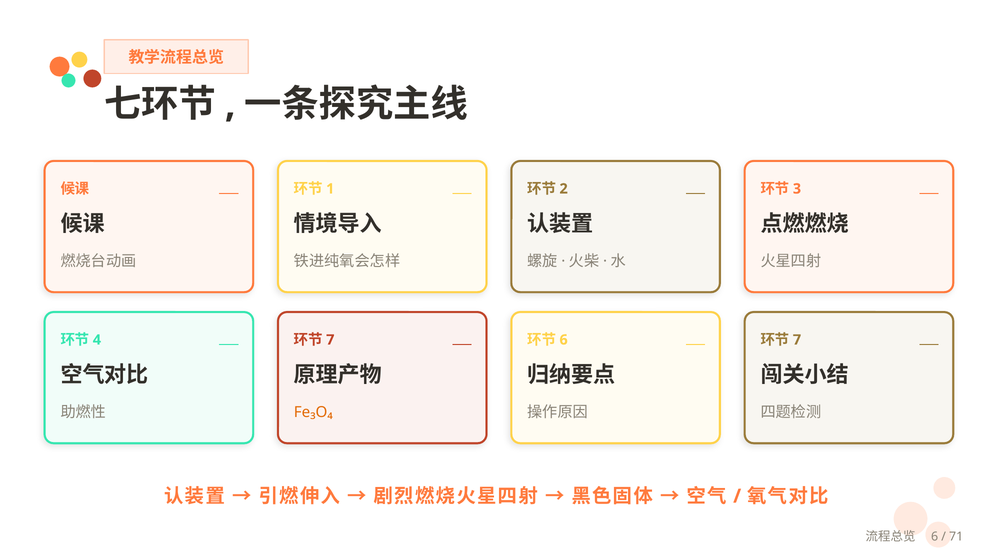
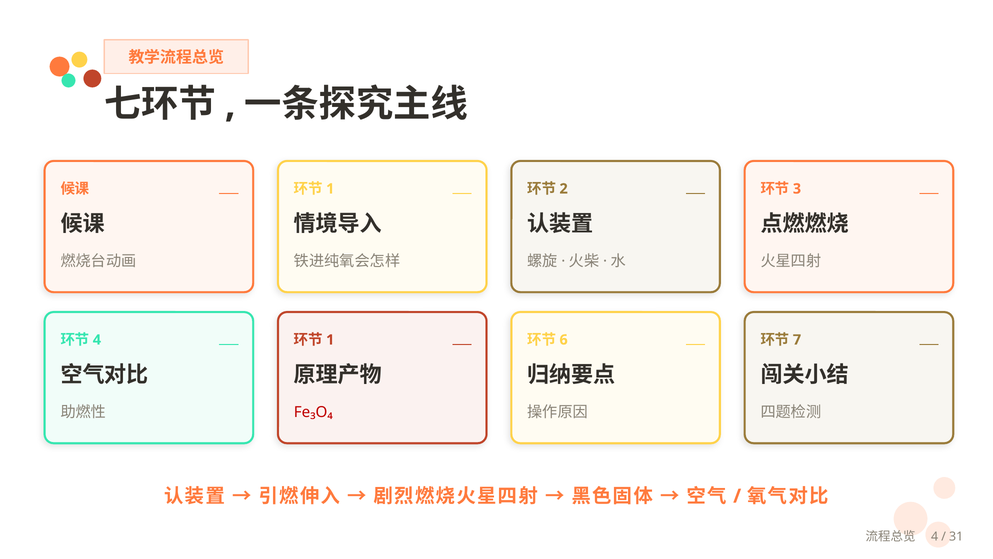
7 at (330, 340): 7 -> 1
Fe₃O₄ colour: orange -> red
6 at (935, 536): 6 -> 4
71: 71 -> 31
